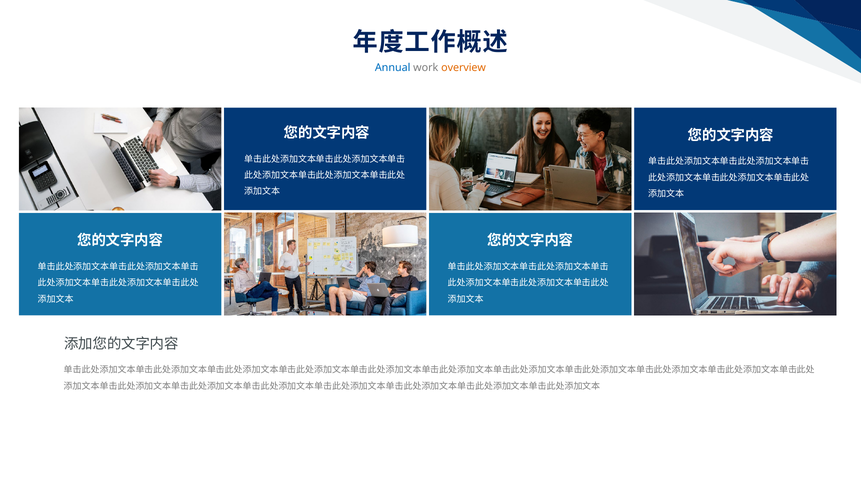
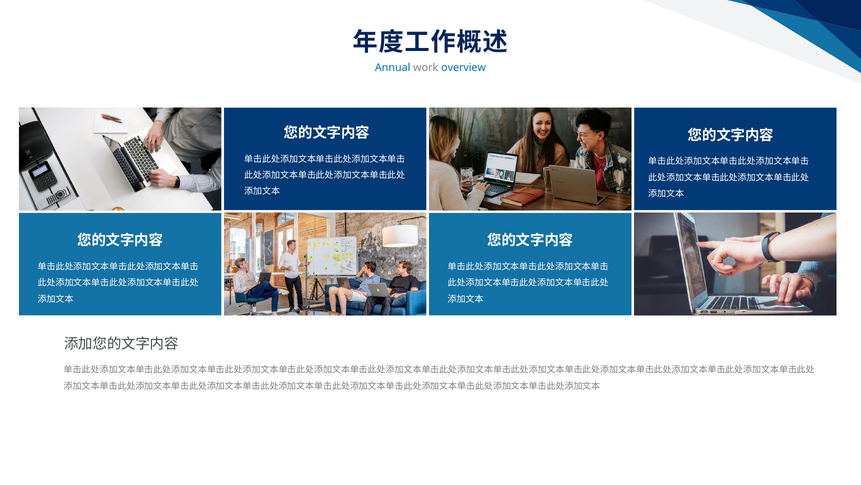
overview colour: orange -> blue
